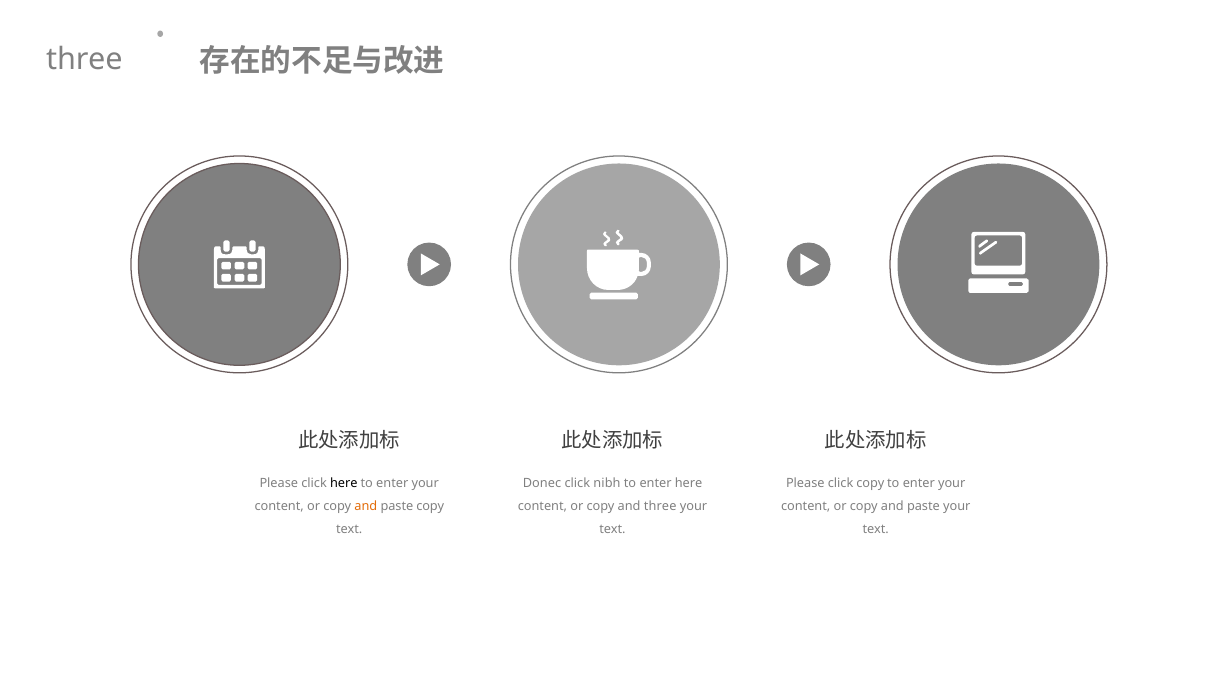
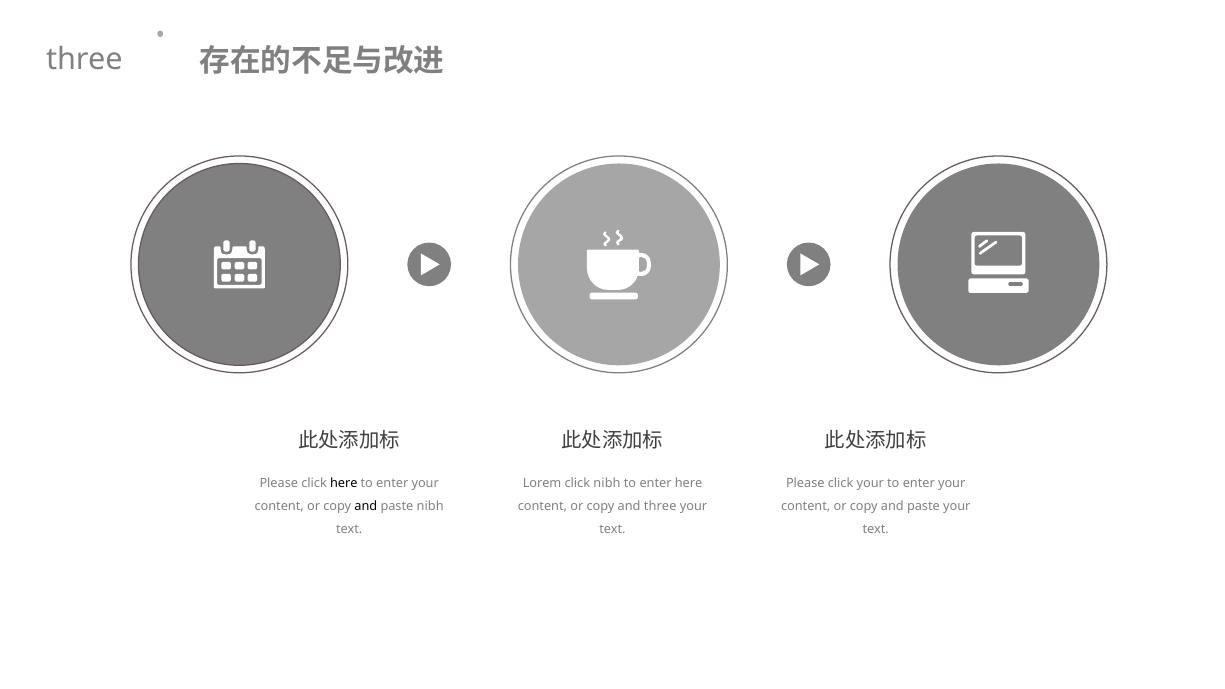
Donec: Donec -> Lorem
click copy: copy -> your
and at (366, 506) colour: orange -> black
paste copy: copy -> nibh
